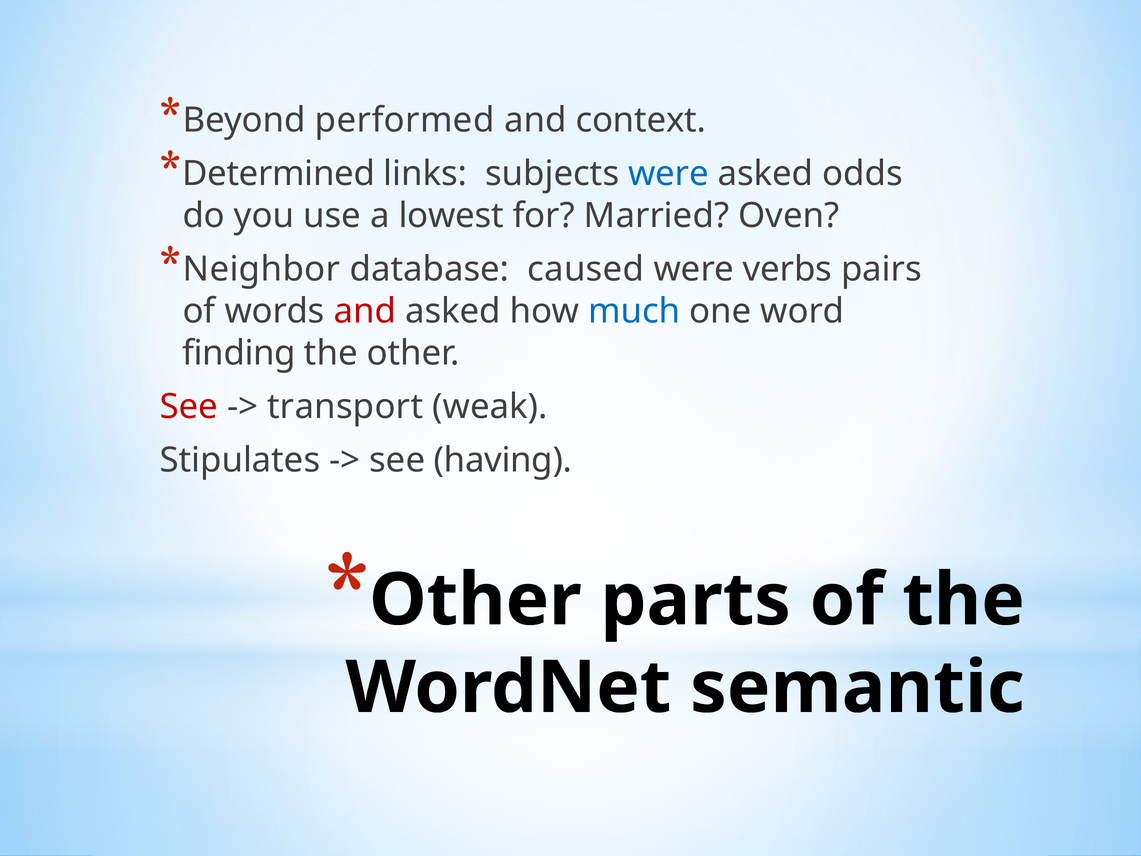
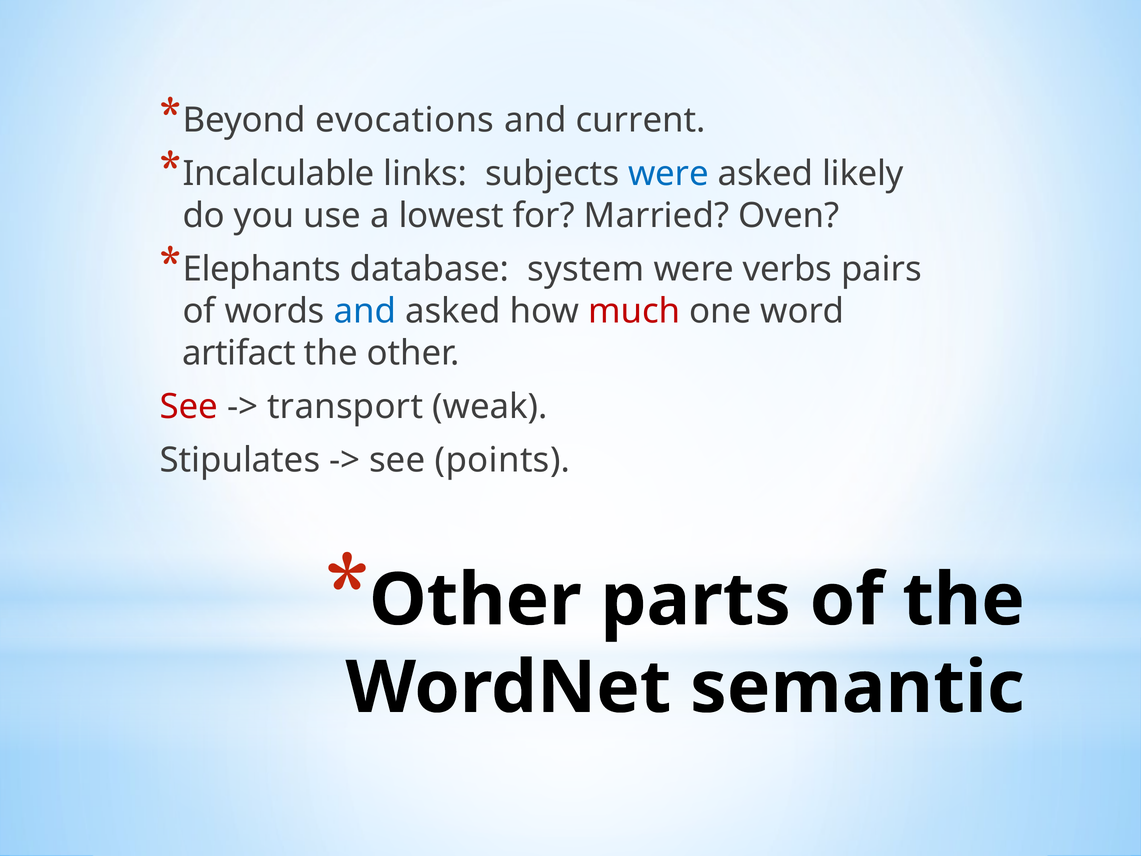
performed: performed -> evocations
context: context -> current
Determined: Determined -> Incalculable
odds: odds -> likely
Neighbor: Neighbor -> Elephants
caused: caused -> system
and at (365, 311) colour: red -> blue
much colour: blue -> red
finding: finding -> artifact
having: having -> points
